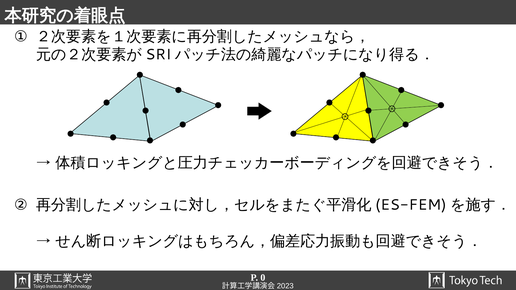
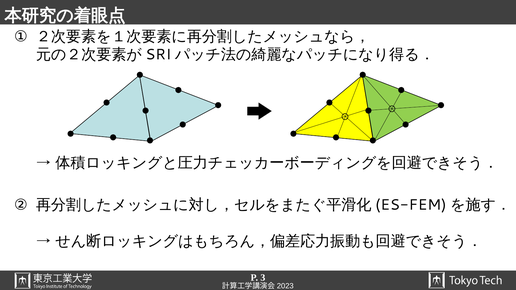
0: 0 -> 3
